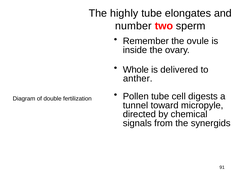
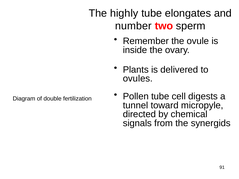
Whole: Whole -> Plants
anther: anther -> ovules
